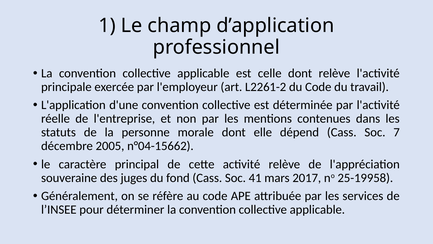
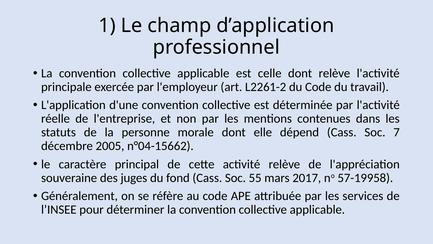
41: 41 -> 55
25-19958: 25-19958 -> 57-19958
